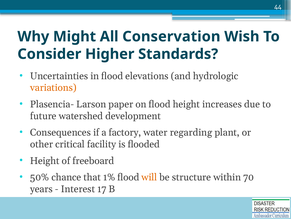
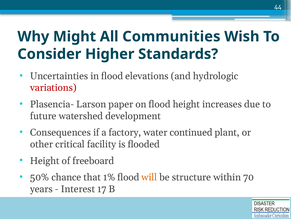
Conservation: Conservation -> Communities
variations colour: orange -> red
regarding: regarding -> continued
